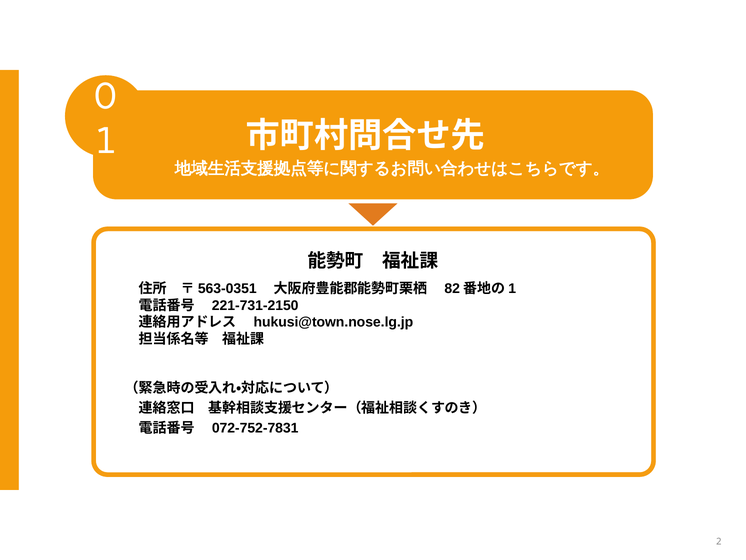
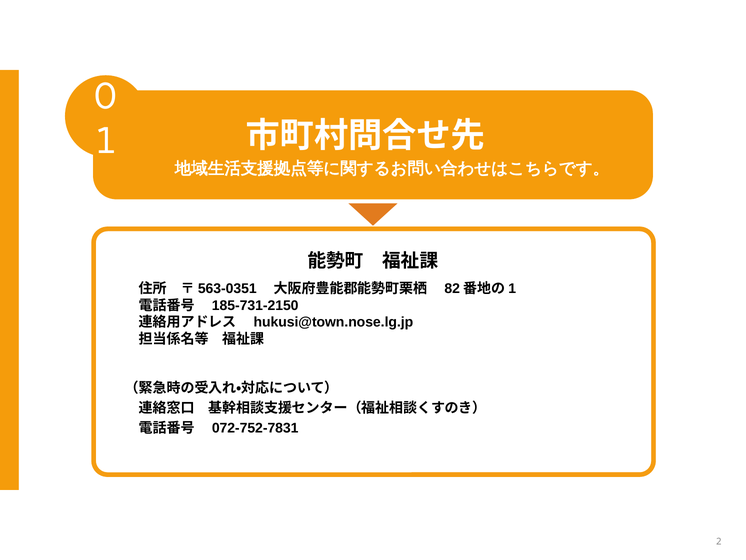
221-731-2150: 221-731-2150 -> 185-731-2150
